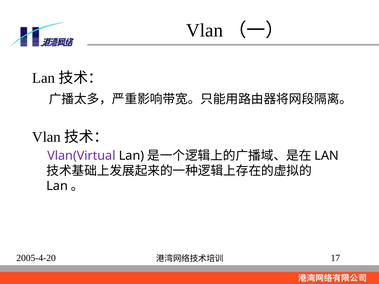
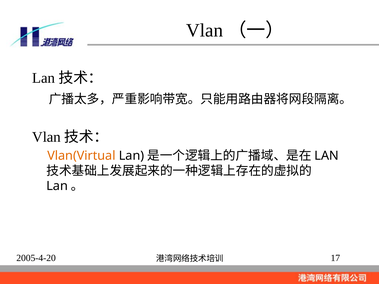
Vlan(Virtual colour: purple -> orange
